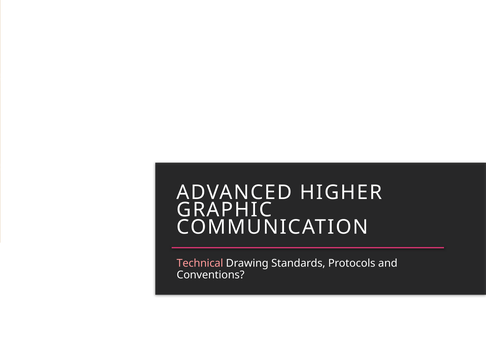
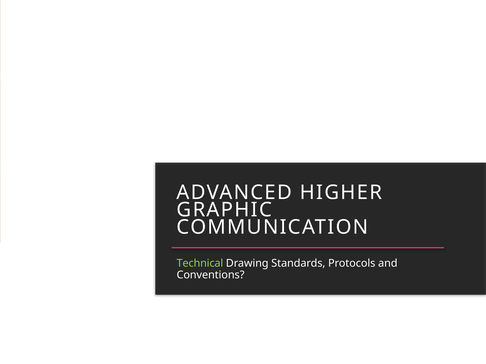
Technical colour: pink -> light green
